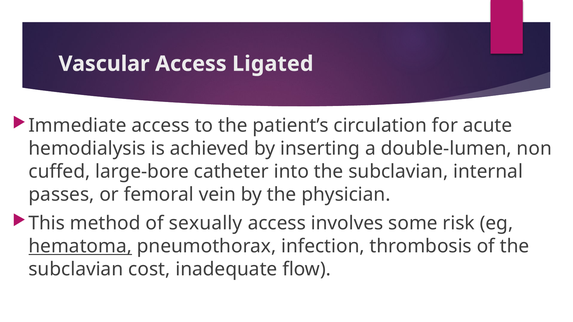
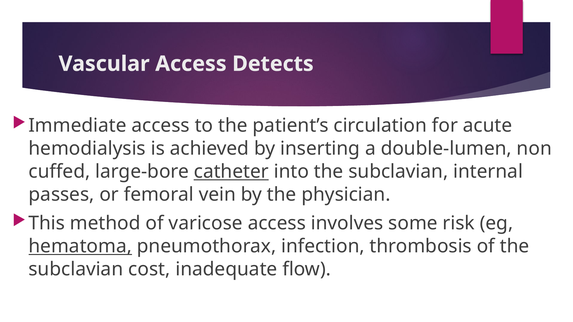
Ligated: Ligated -> Detects
catheter underline: none -> present
sexually: sexually -> varicose
